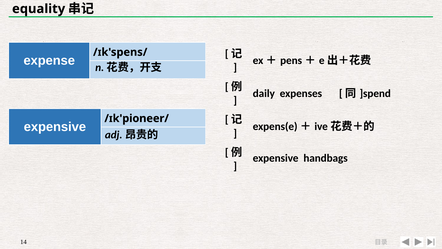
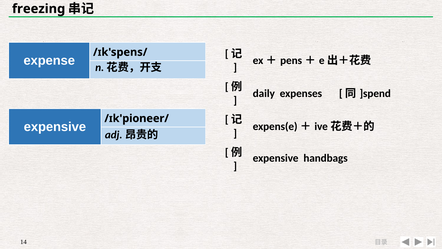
equality: equality -> freezing
